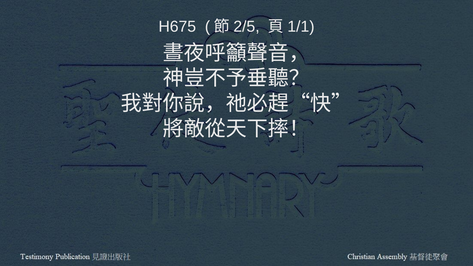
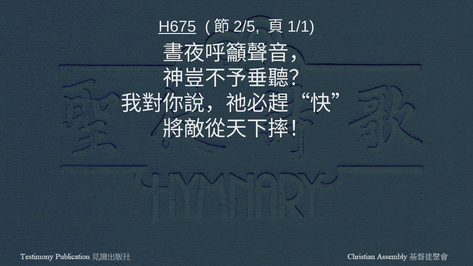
H675 underline: none -> present
